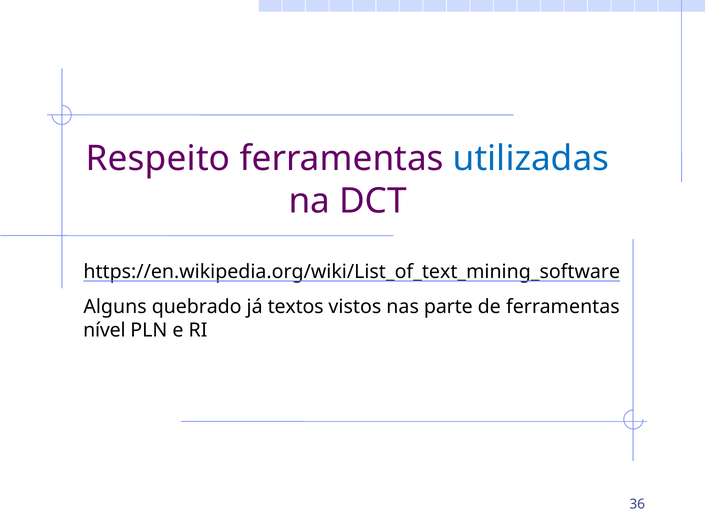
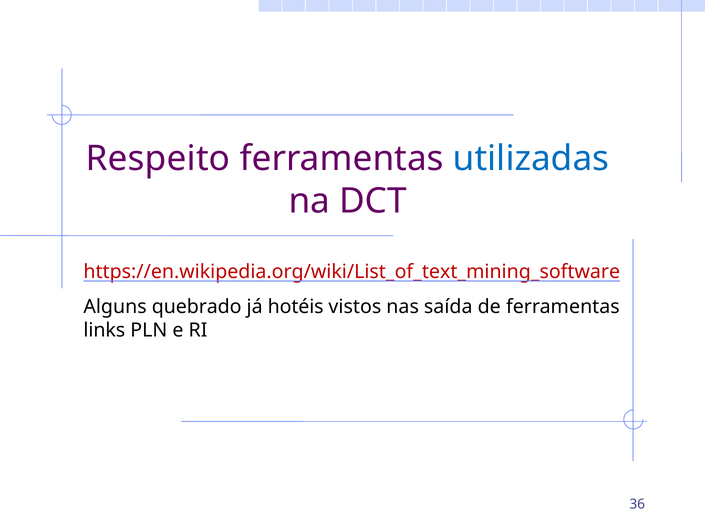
https://en.wikipedia.org/wiki/List_of_text_mining_software colour: black -> red
textos: textos -> hotéis
parte: parte -> saída
nível: nível -> links
